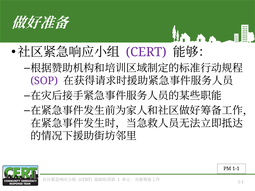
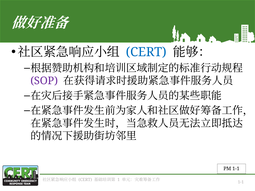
CERT at (146, 52) colour: purple -> blue
